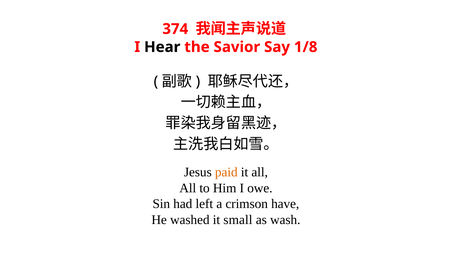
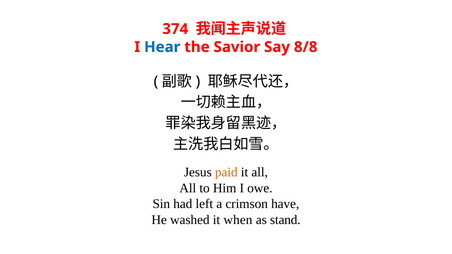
Hear colour: black -> blue
1/8: 1/8 -> 8/8
small: small -> when
wash: wash -> stand
